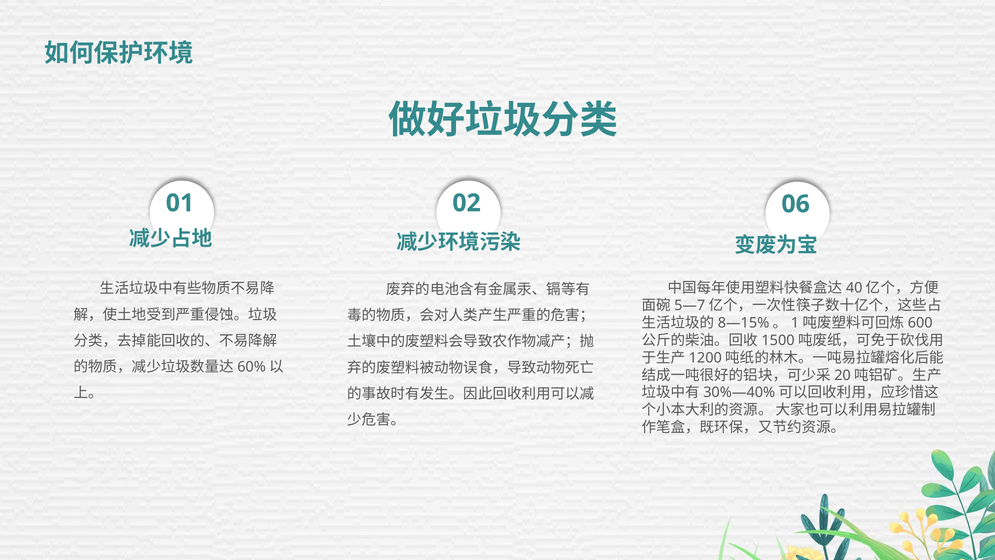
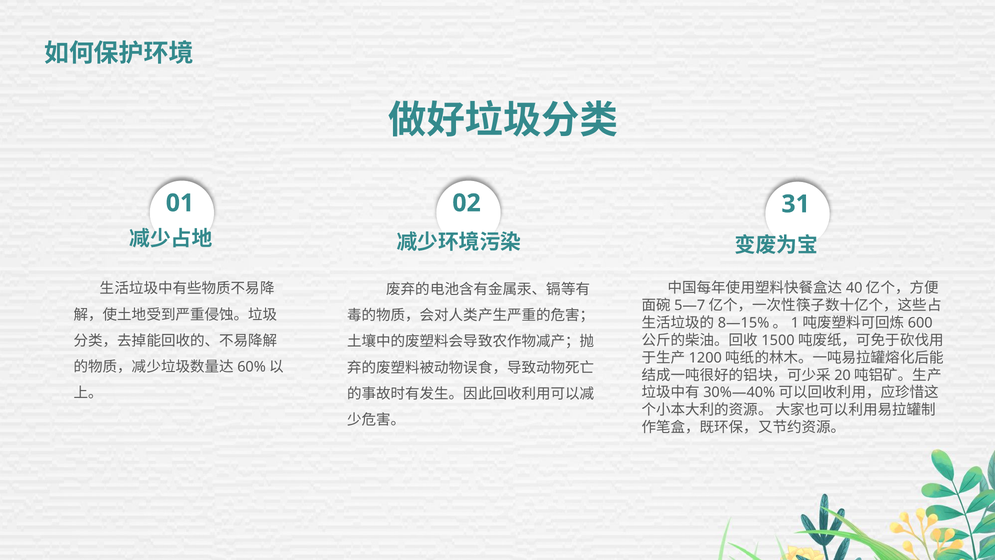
06: 06 -> 31
